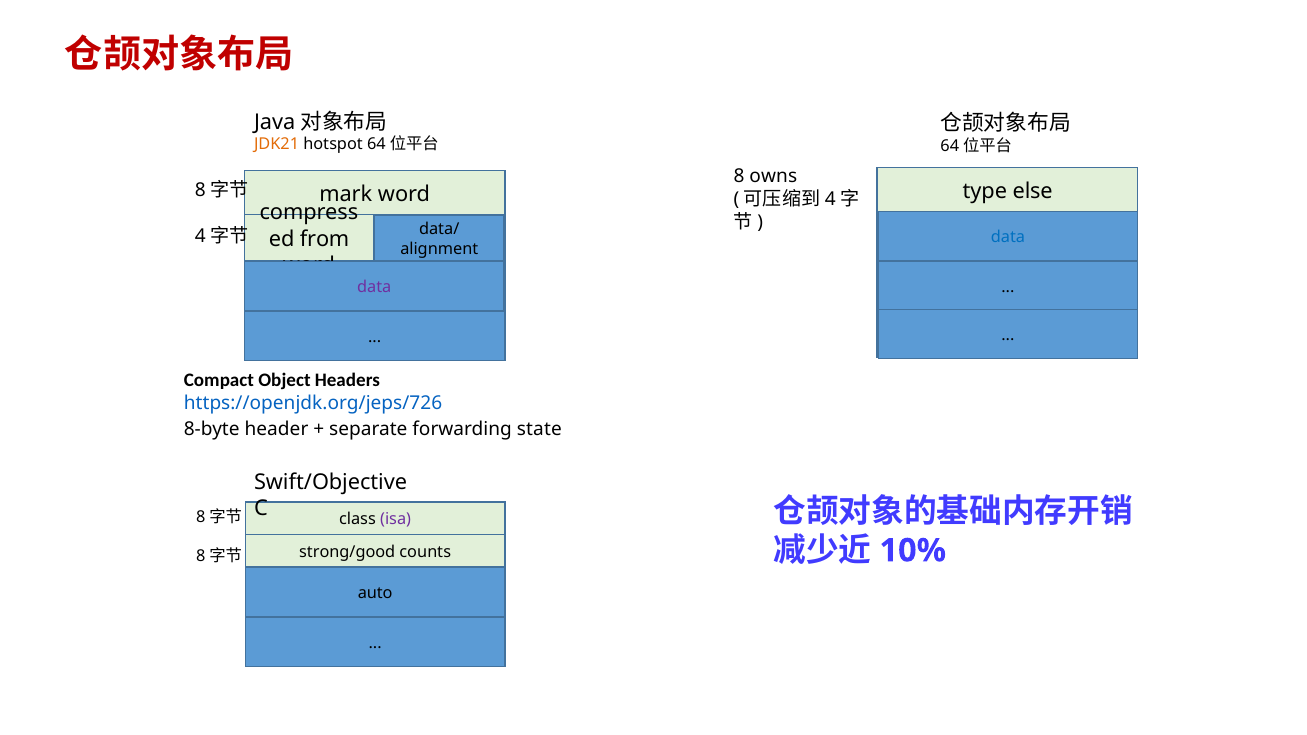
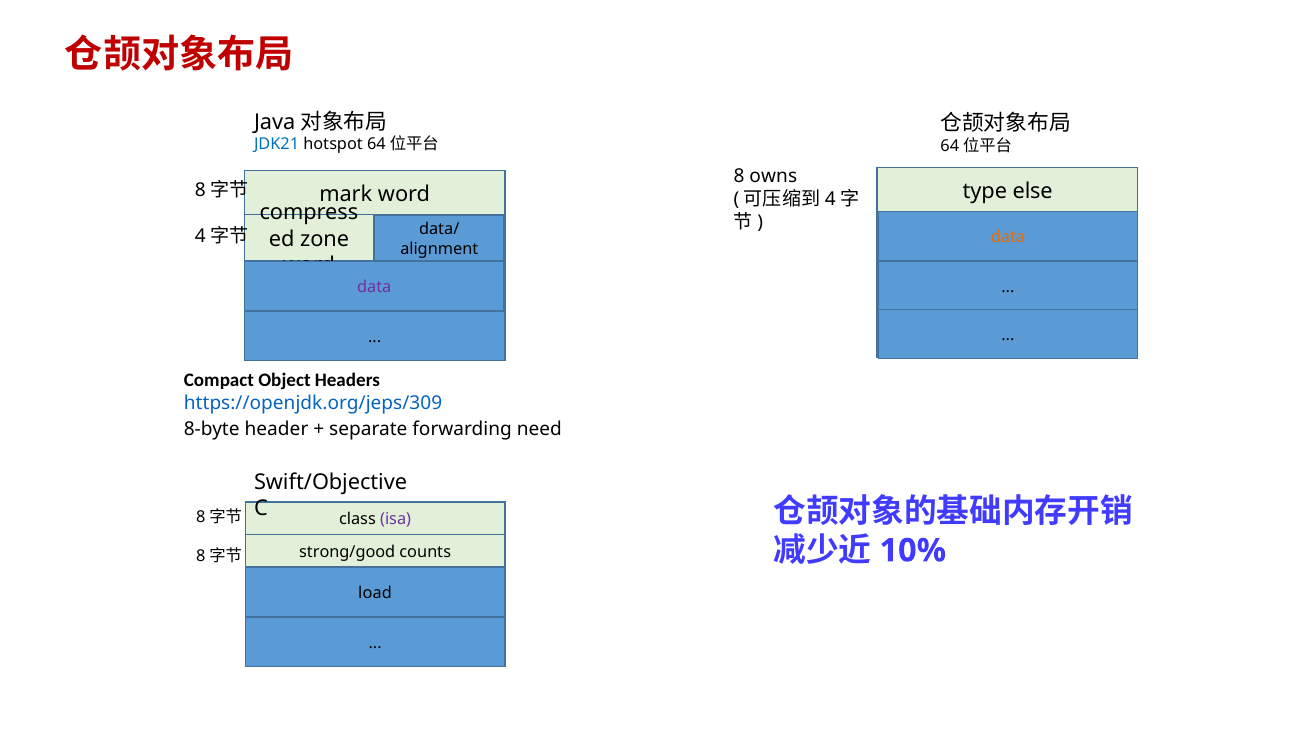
JDK21 colour: orange -> blue
from: from -> zone
data at (1008, 237) colour: blue -> orange
https://openjdk.org/jeps/726: https://openjdk.org/jeps/726 -> https://openjdk.org/jeps/309
state: state -> need
auto: auto -> load
